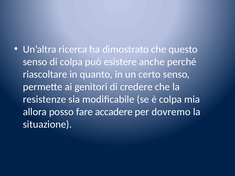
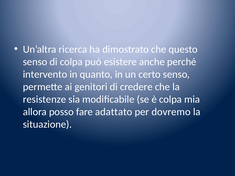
riascoltare: riascoltare -> intervento
accadere: accadere -> adattato
